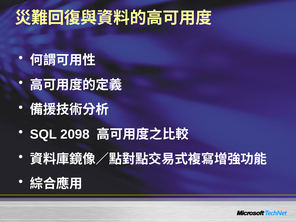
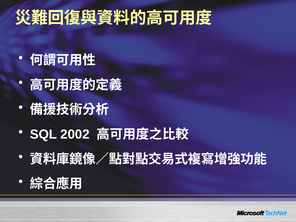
2098: 2098 -> 2002
